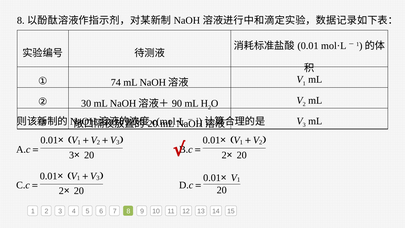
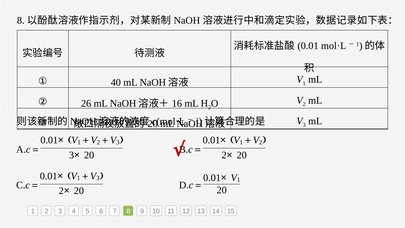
74: 74 -> 40
30: 30 -> 26
90: 90 -> 16
